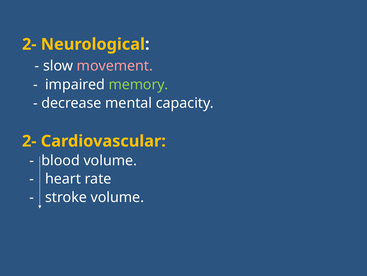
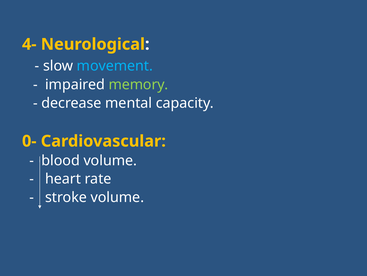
2- at (29, 44): 2- -> 4-
movement colour: pink -> light blue
2- at (29, 141): 2- -> 0-
